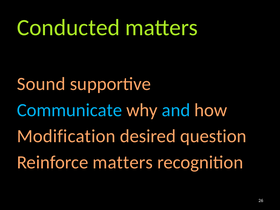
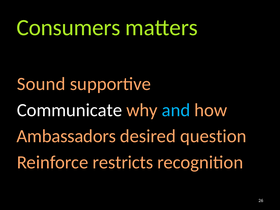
Conducted: Conducted -> Consumers
Communicate colour: light blue -> white
Modification: Modification -> Ambassadors
Reinforce matters: matters -> restricts
